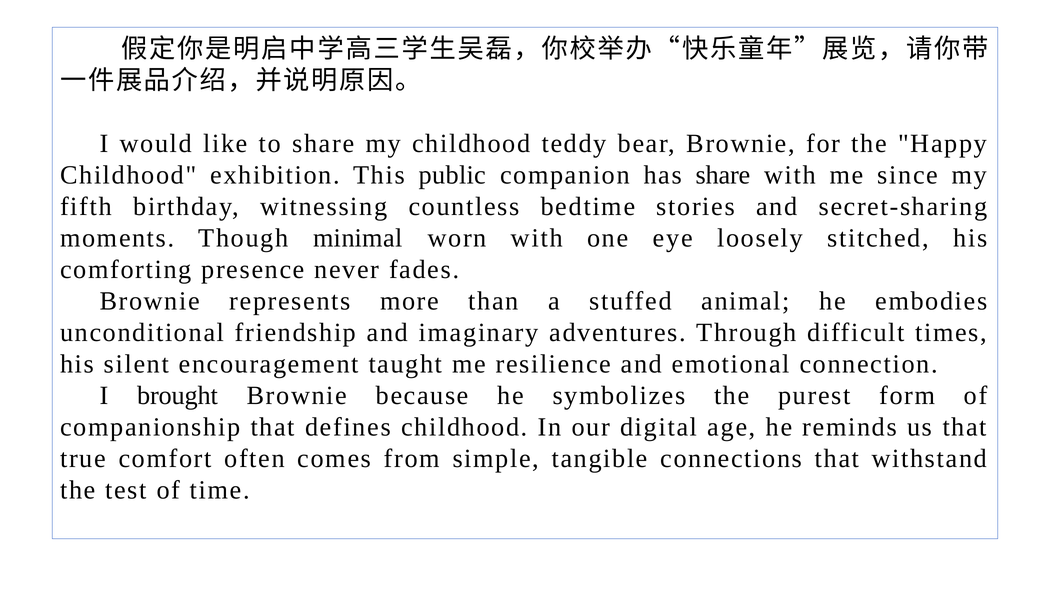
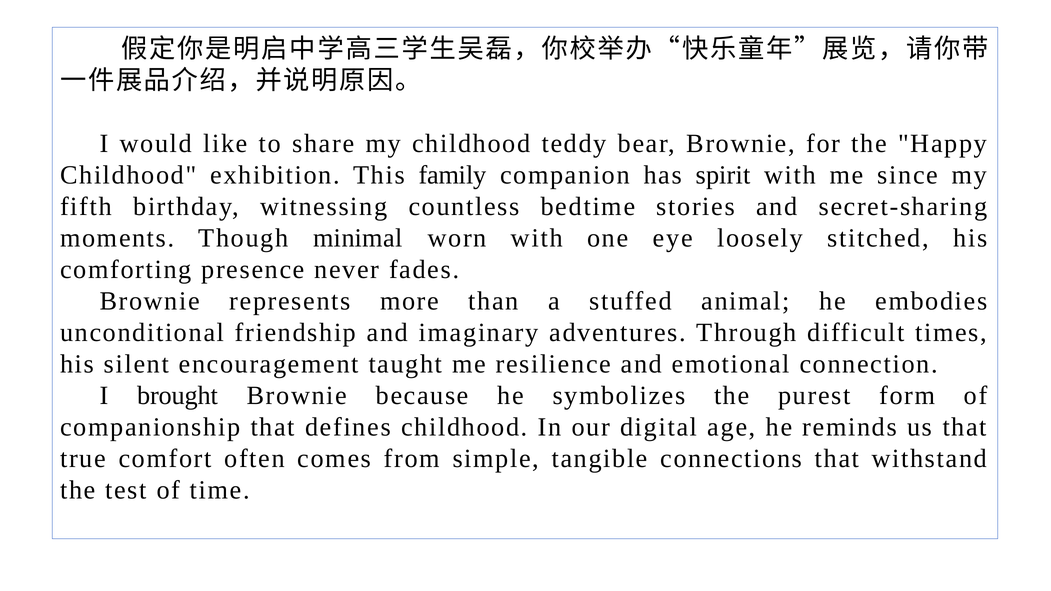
public: public -> family
has share: share -> spirit
